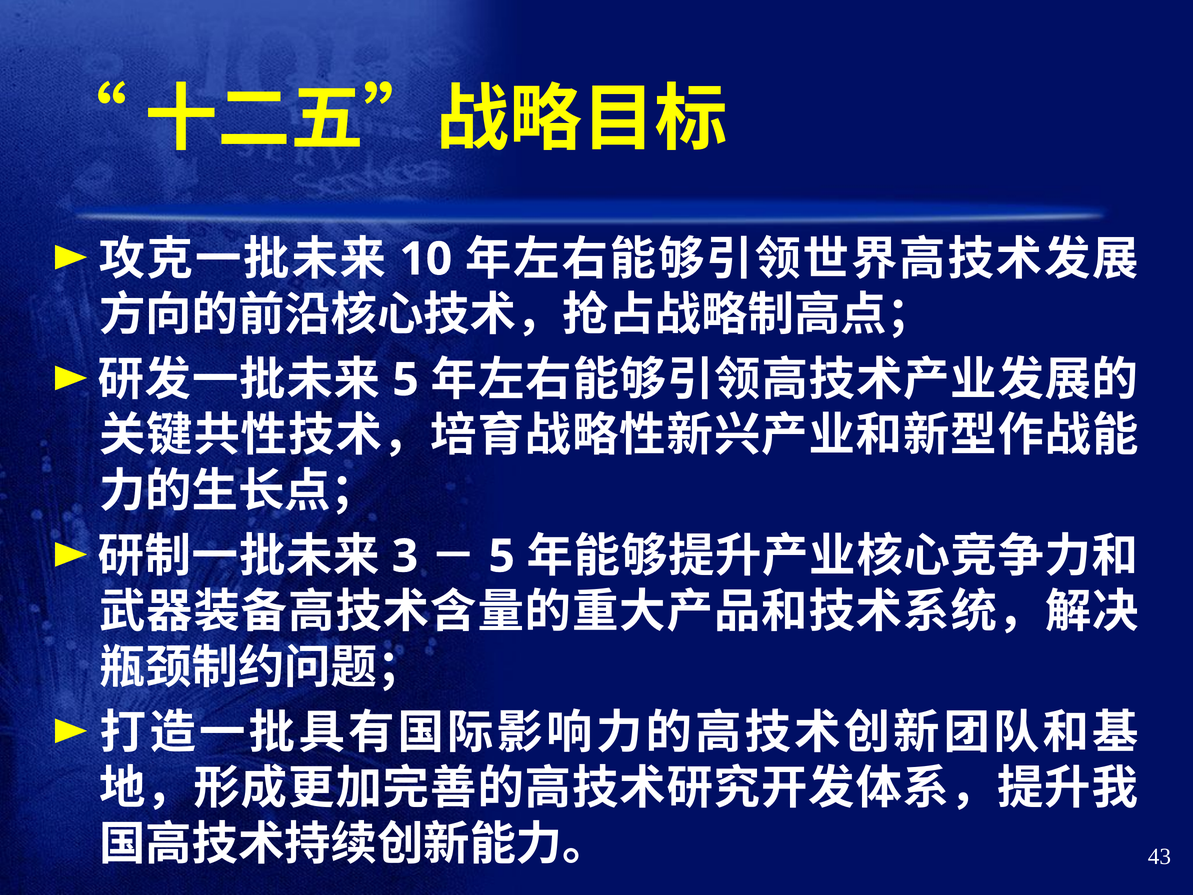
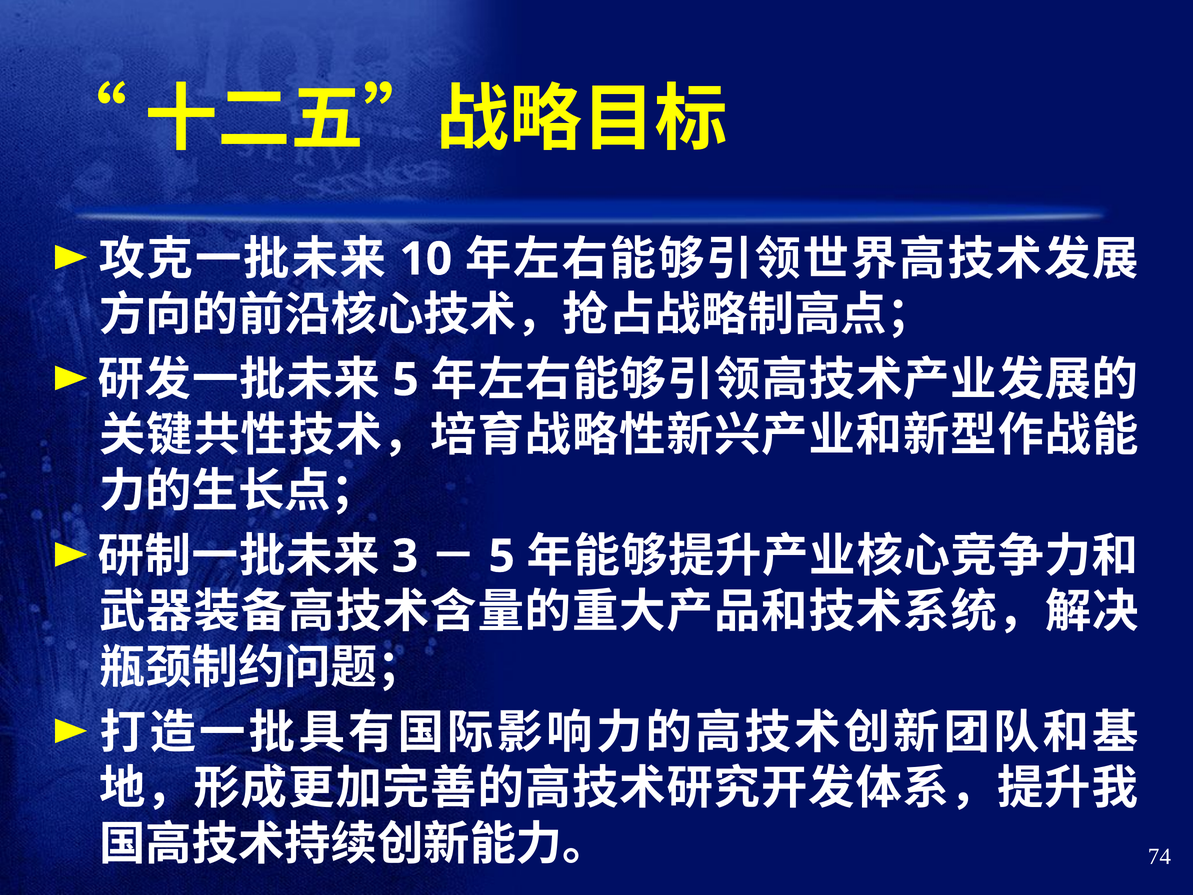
43: 43 -> 74
